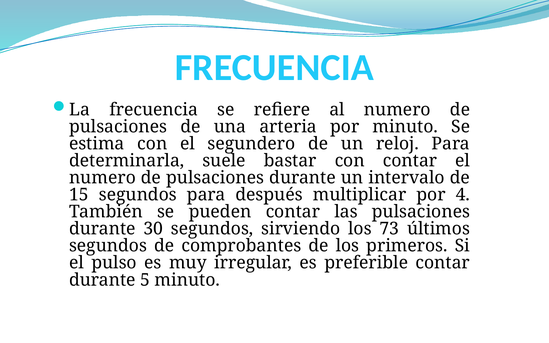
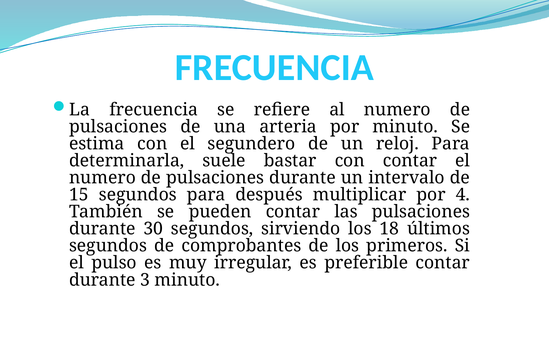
73: 73 -> 18
5: 5 -> 3
